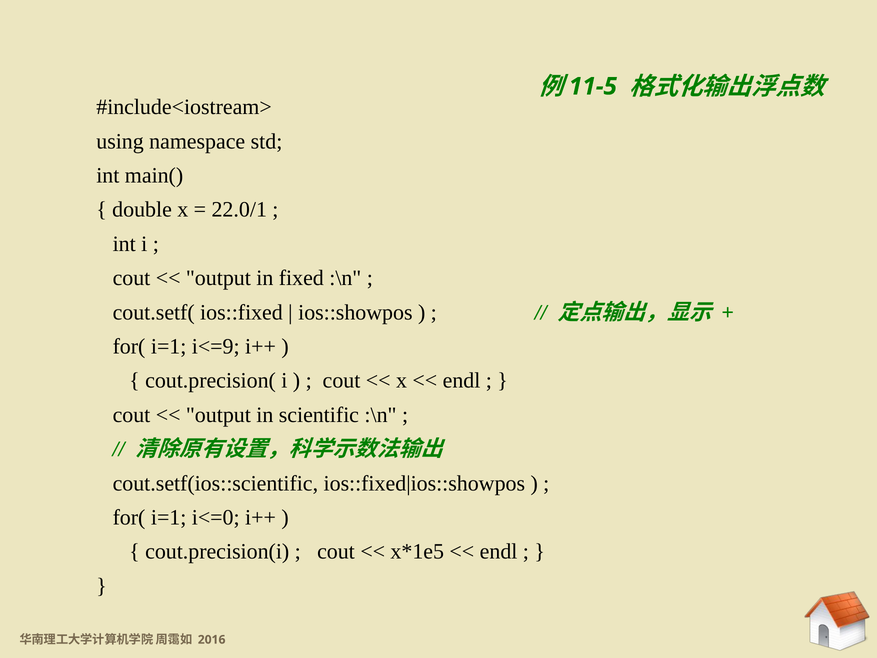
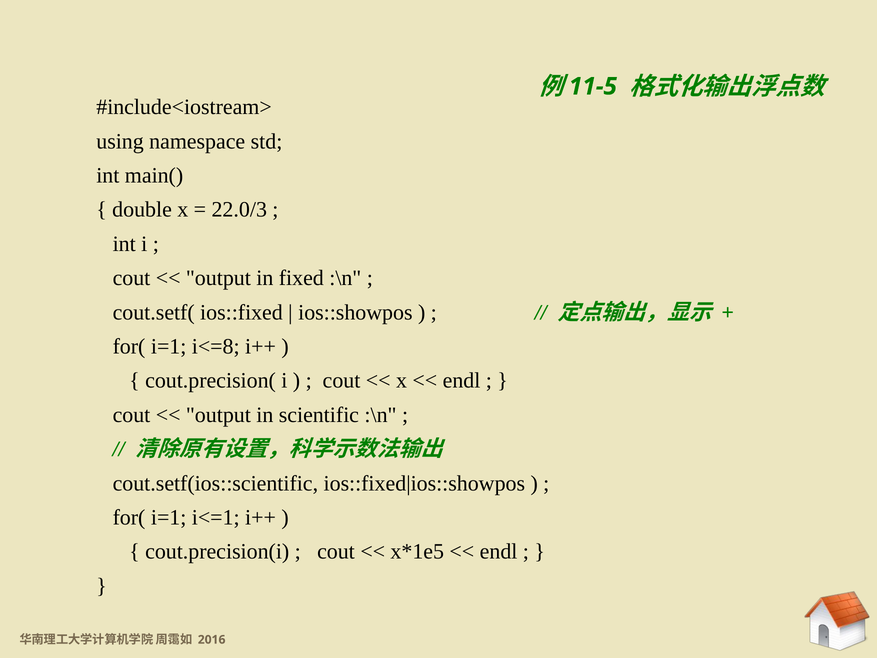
22.0/1: 22.0/1 -> 22.0/3
i<=9: i<=9 -> i<=8
i<=0: i<=0 -> i<=1
